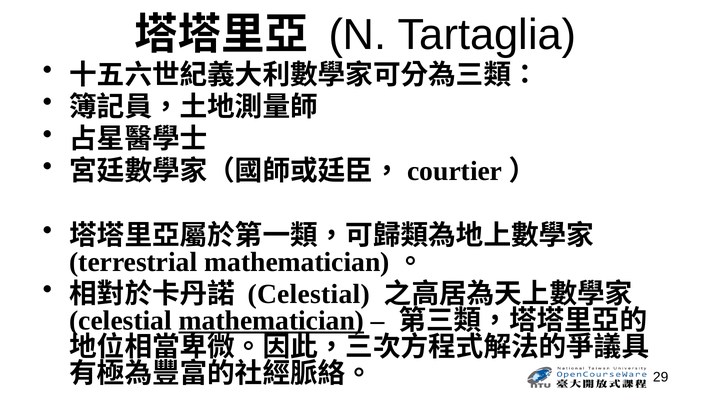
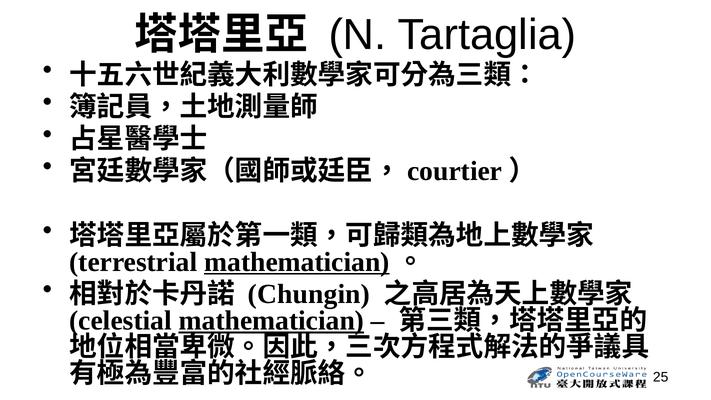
mathematician at (297, 262) underline: none -> present
Celestial at (309, 294): Celestial -> Chungin
29: 29 -> 25
